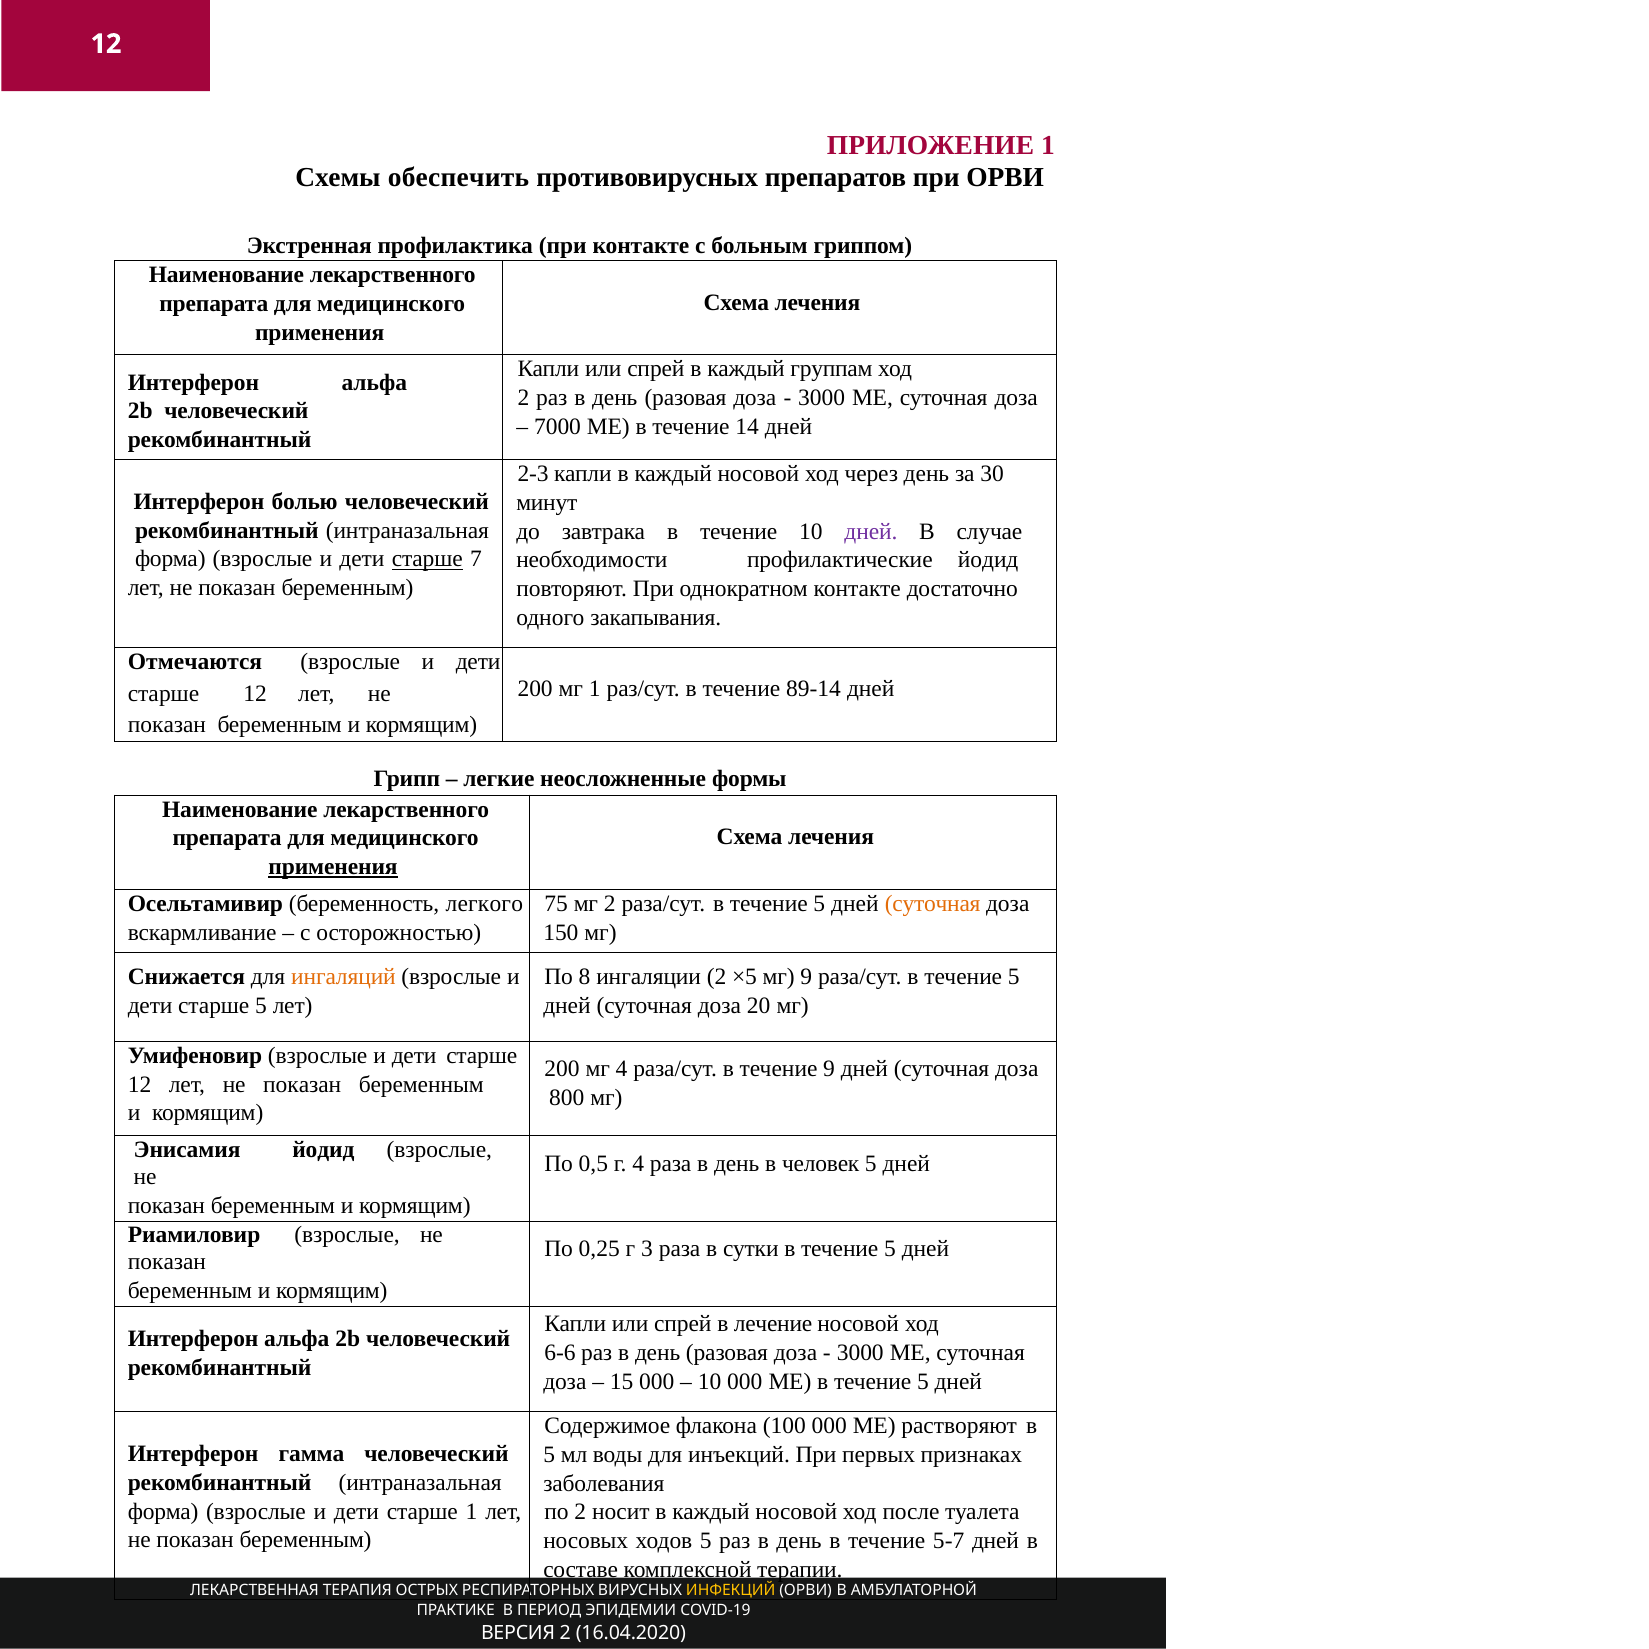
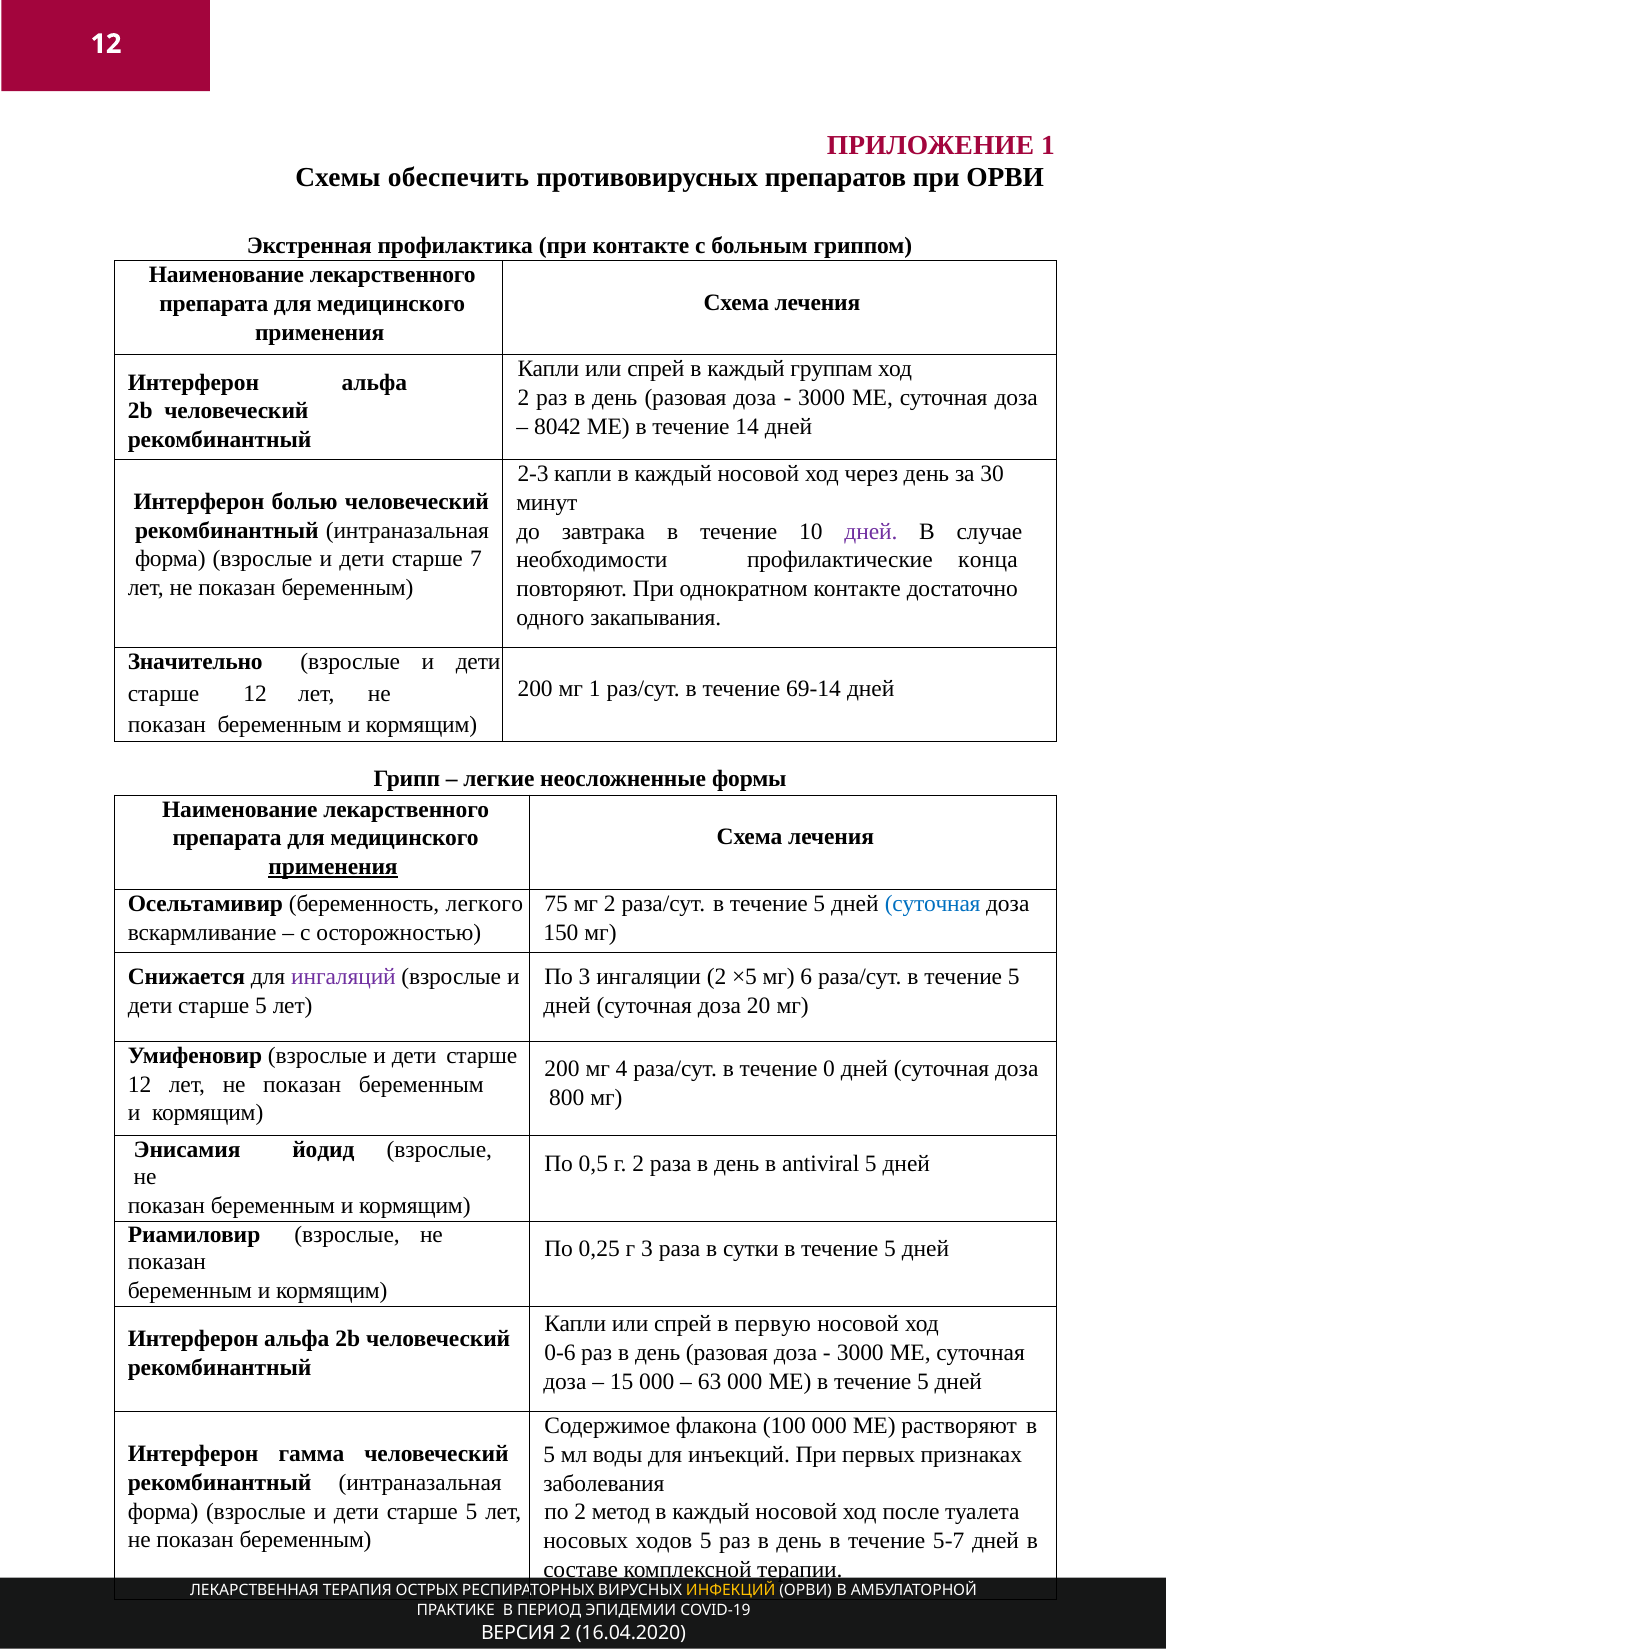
7000: 7000 -> 8042
старше at (427, 559) underline: present -> none
профилактические йодид: йодид -> конца
Отмечаются: Отмечаются -> Значительно
89-14: 89-14 -> 69-14
суточная at (933, 904) colour: orange -> blue
ингаляций colour: orange -> purple
По 8: 8 -> 3
мг 9: 9 -> 6
течение 9: 9 -> 0
г 4: 4 -> 2
человек: человек -> antiviral
лечение: лечение -> первую
6-6: 6-6 -> 0-6
10 at (710, 1381): 10 -> 63
1 at (472, 1511): 1 -> 5
носит: носит -> метод
